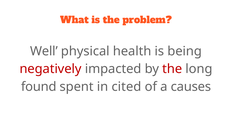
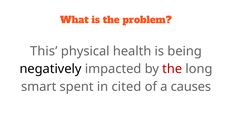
Well: Well -> This
negatively colour: red -> black
found: found -> smart
